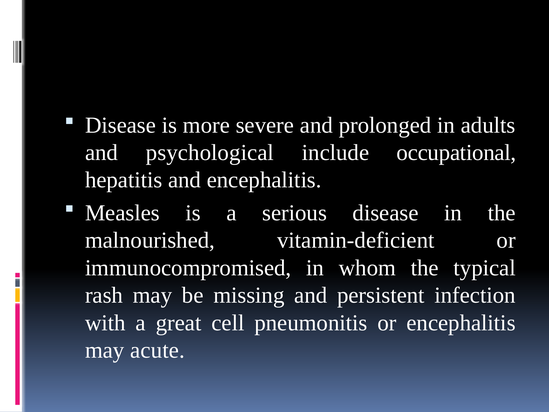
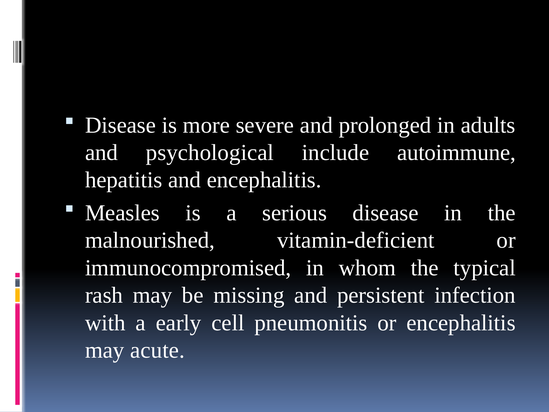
occupational: occupational -> autoimmune
great: great -> early
